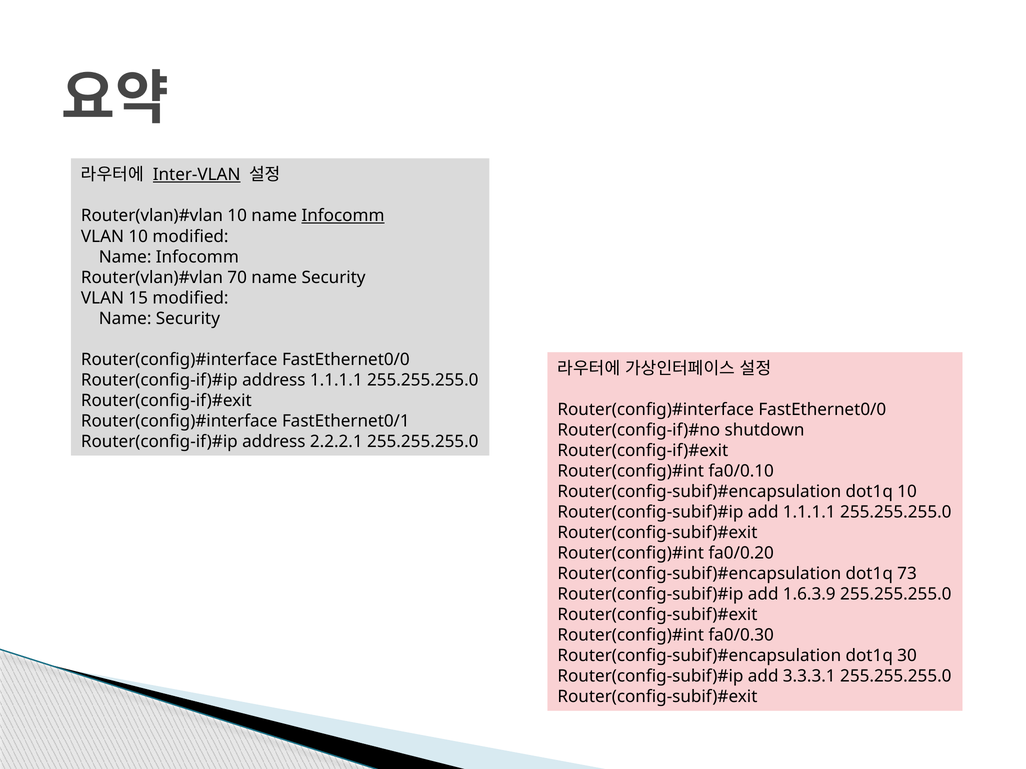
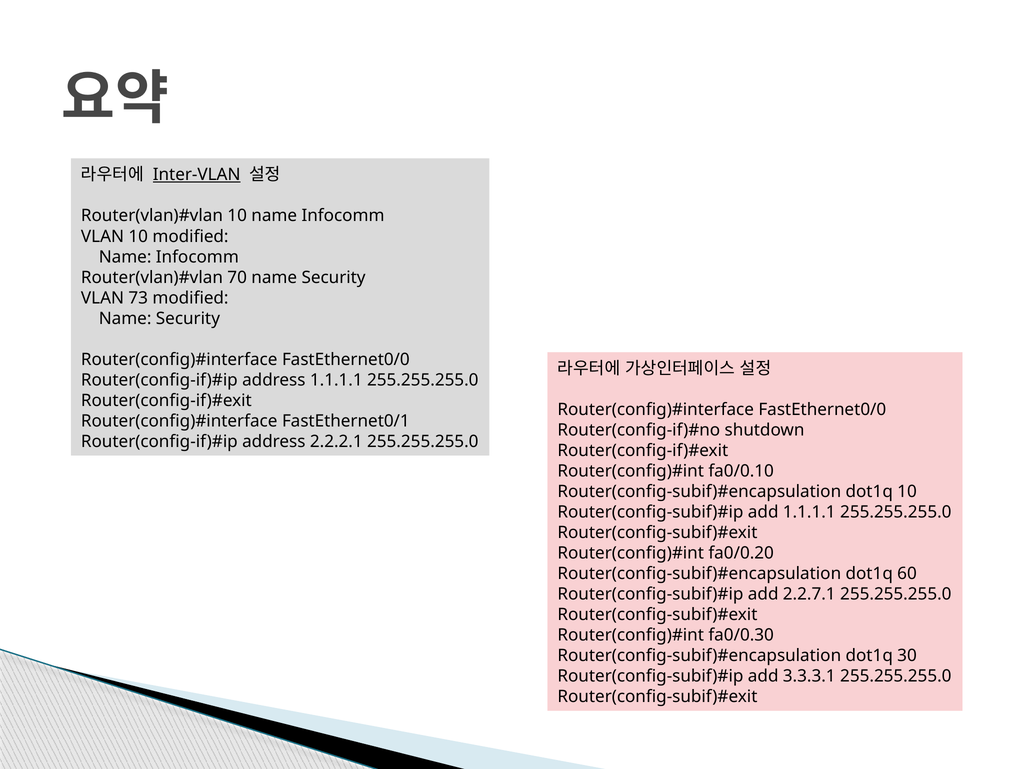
Infocomm at (343, 216) underline: present -> none
15: 15 -> 73
73: 73 -> 60
1.6.3.9: 1.6.3.9 -> 2.2.7.1
